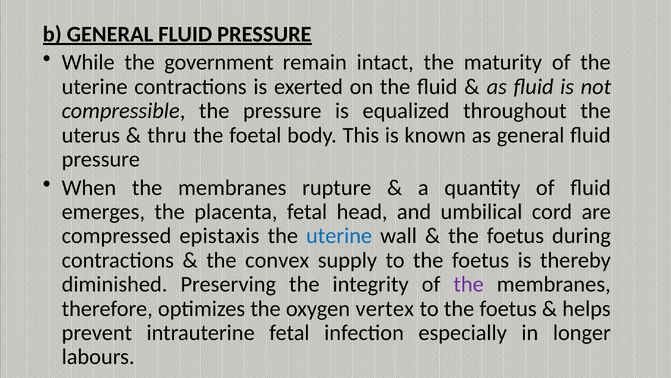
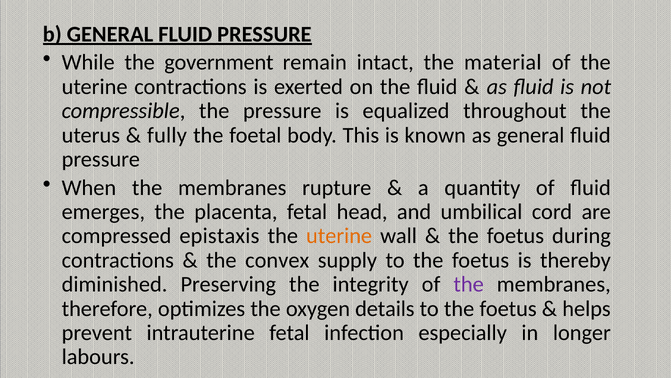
maturity: maturity -> material
thru: thru -> fully
uterine at (339, 236) colour: blue -> orange
vertex: vertex -> details
